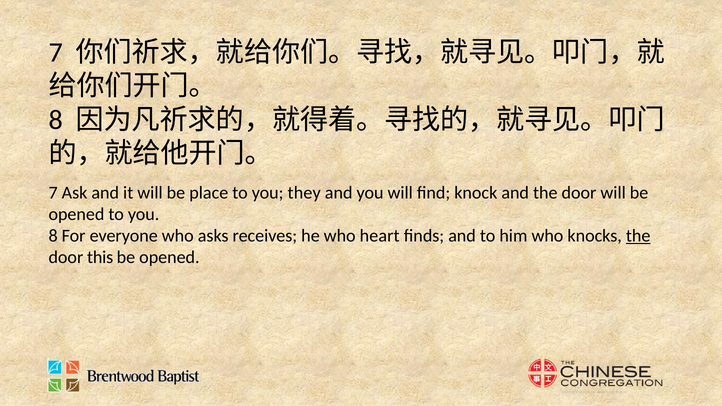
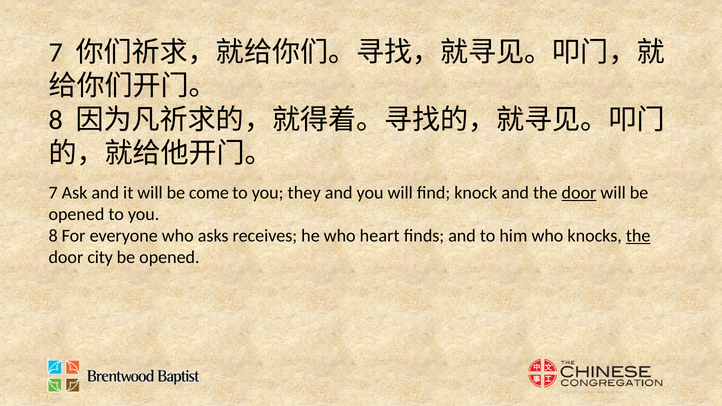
place: place -> come
door at (579, 193) underline: none -> present
this: this -> city
